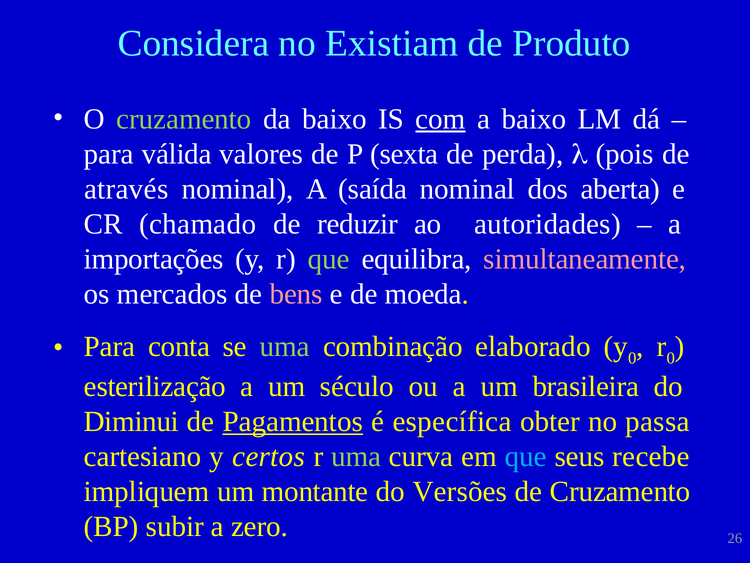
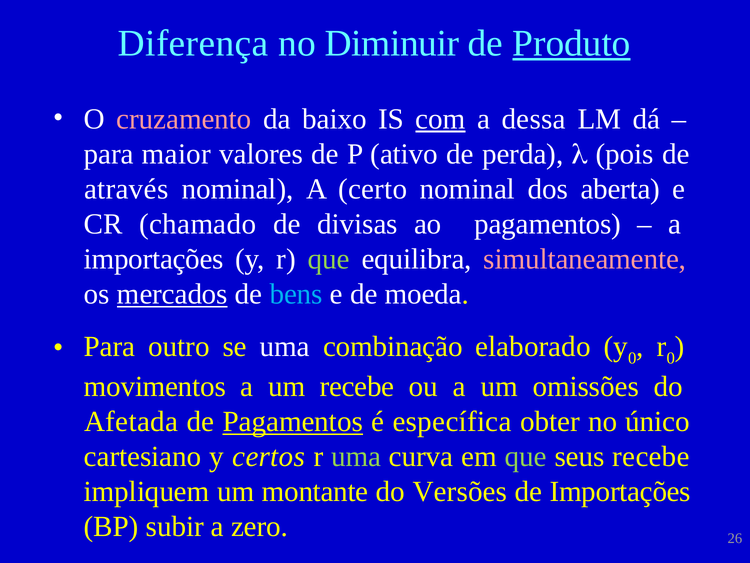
Considera: Considera -> Diferença
Existiam: Existiam -> Diminuir
Produto underline: none -> present
cruzamento at (184, 119) colour: light green -> pink
a baixo: baixo -> dessa
válida: válida -> maior
sexta: sexta -> ativo
saída: saída -> certo
reduzir: reduzir -> divisas
ao autoridades: autoridades -> pagamentos
mercados underline: none -> present
bens colour: pink -> light blue
conta: conta -> outro
uma at (285, 346) colour: light green -> white
esterilização: esterilização -> movimentos
um século: século -> recebe
brasileira: brasileira -> omissões
Diminui: Diminui -> Afetada
passa: passa -> único
que at (526, 456) colour: light blue -> light green
de Cruzamento: Cruzamento -> Importações
